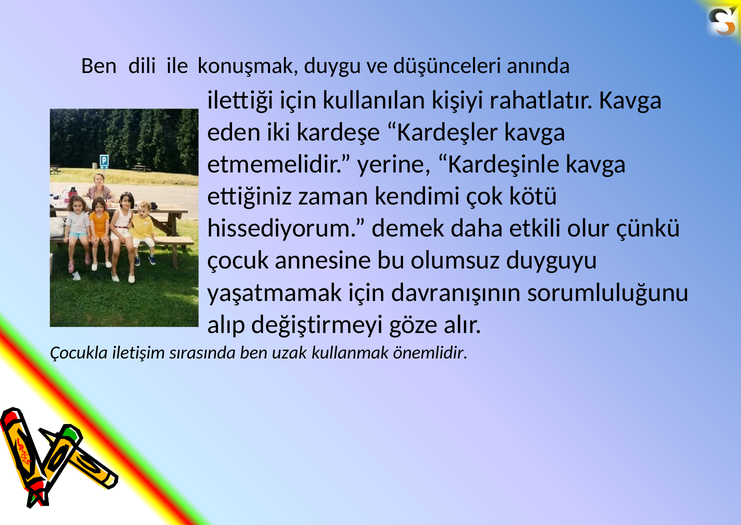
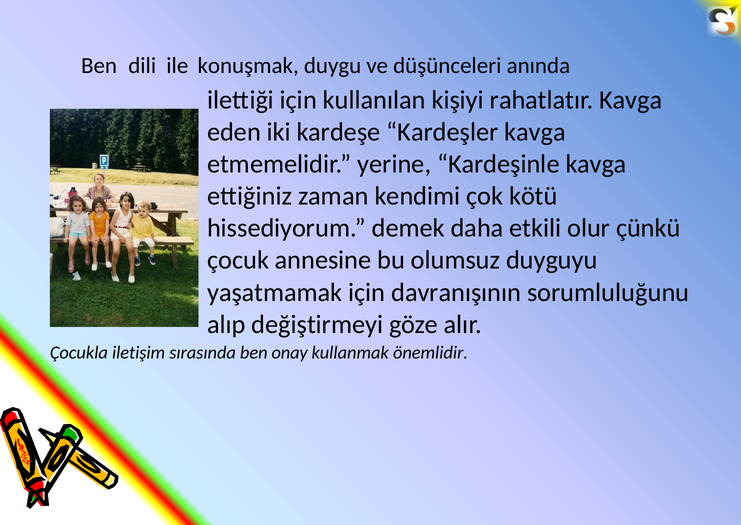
uzak: uzak -> onay
